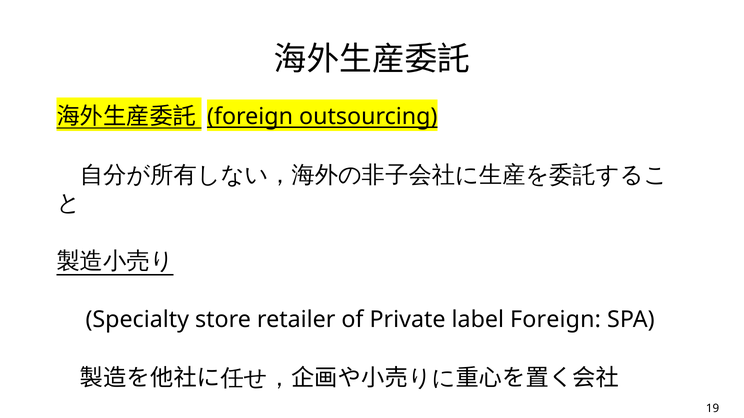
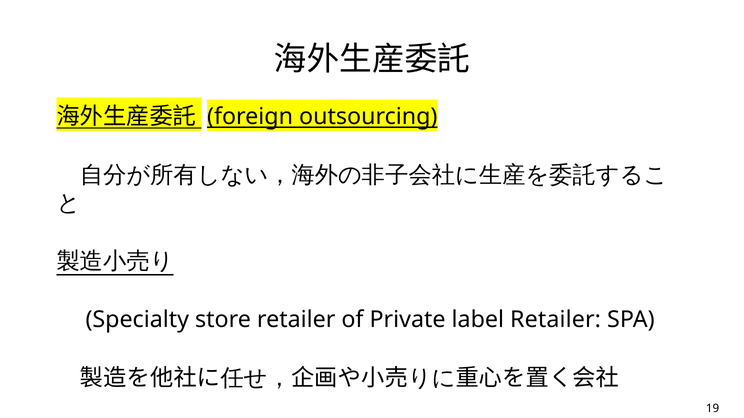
label Foreign: Foreign -> Retailer
